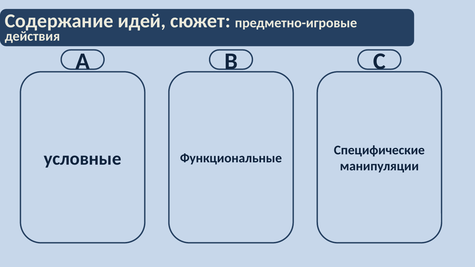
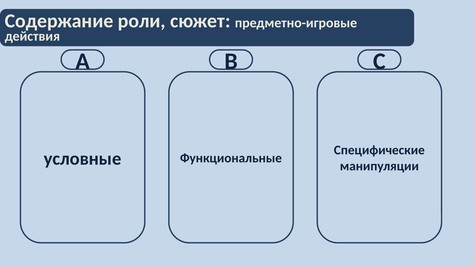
идей: идей -> роли
